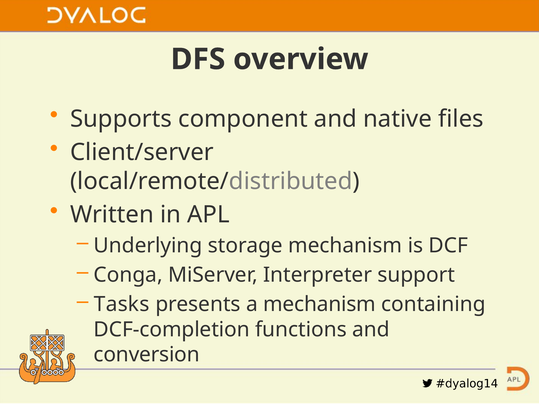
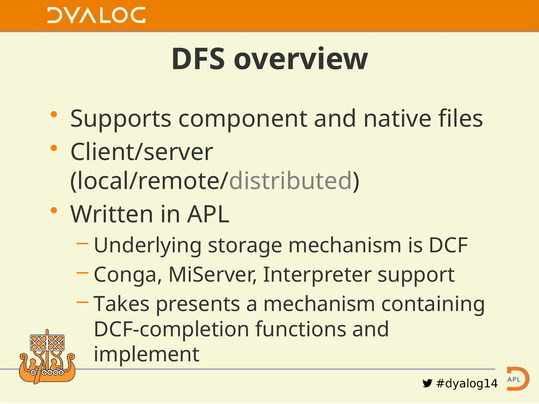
Tasks: Tasks -> Takes
conversion: conversion -> implement
